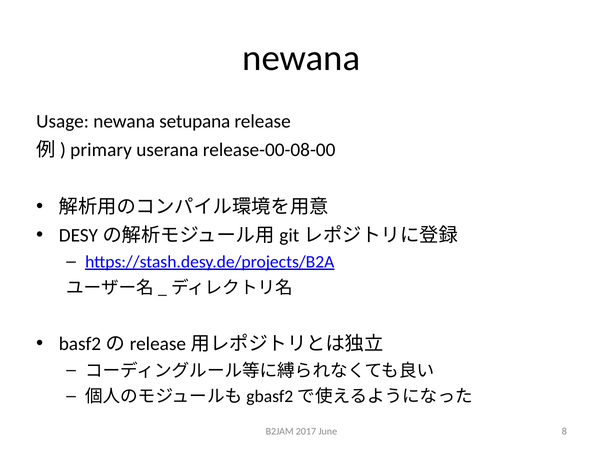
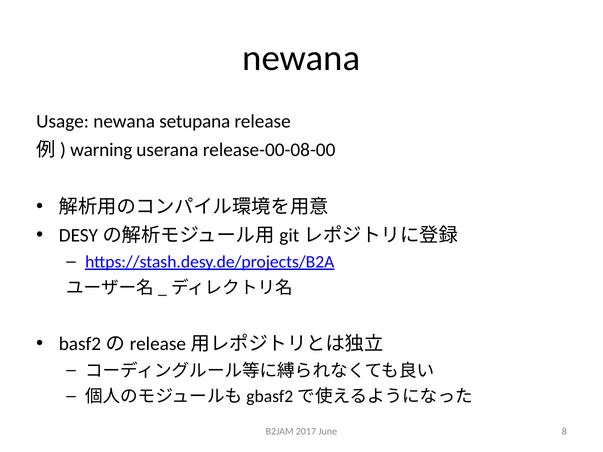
primary: primary -> warning
